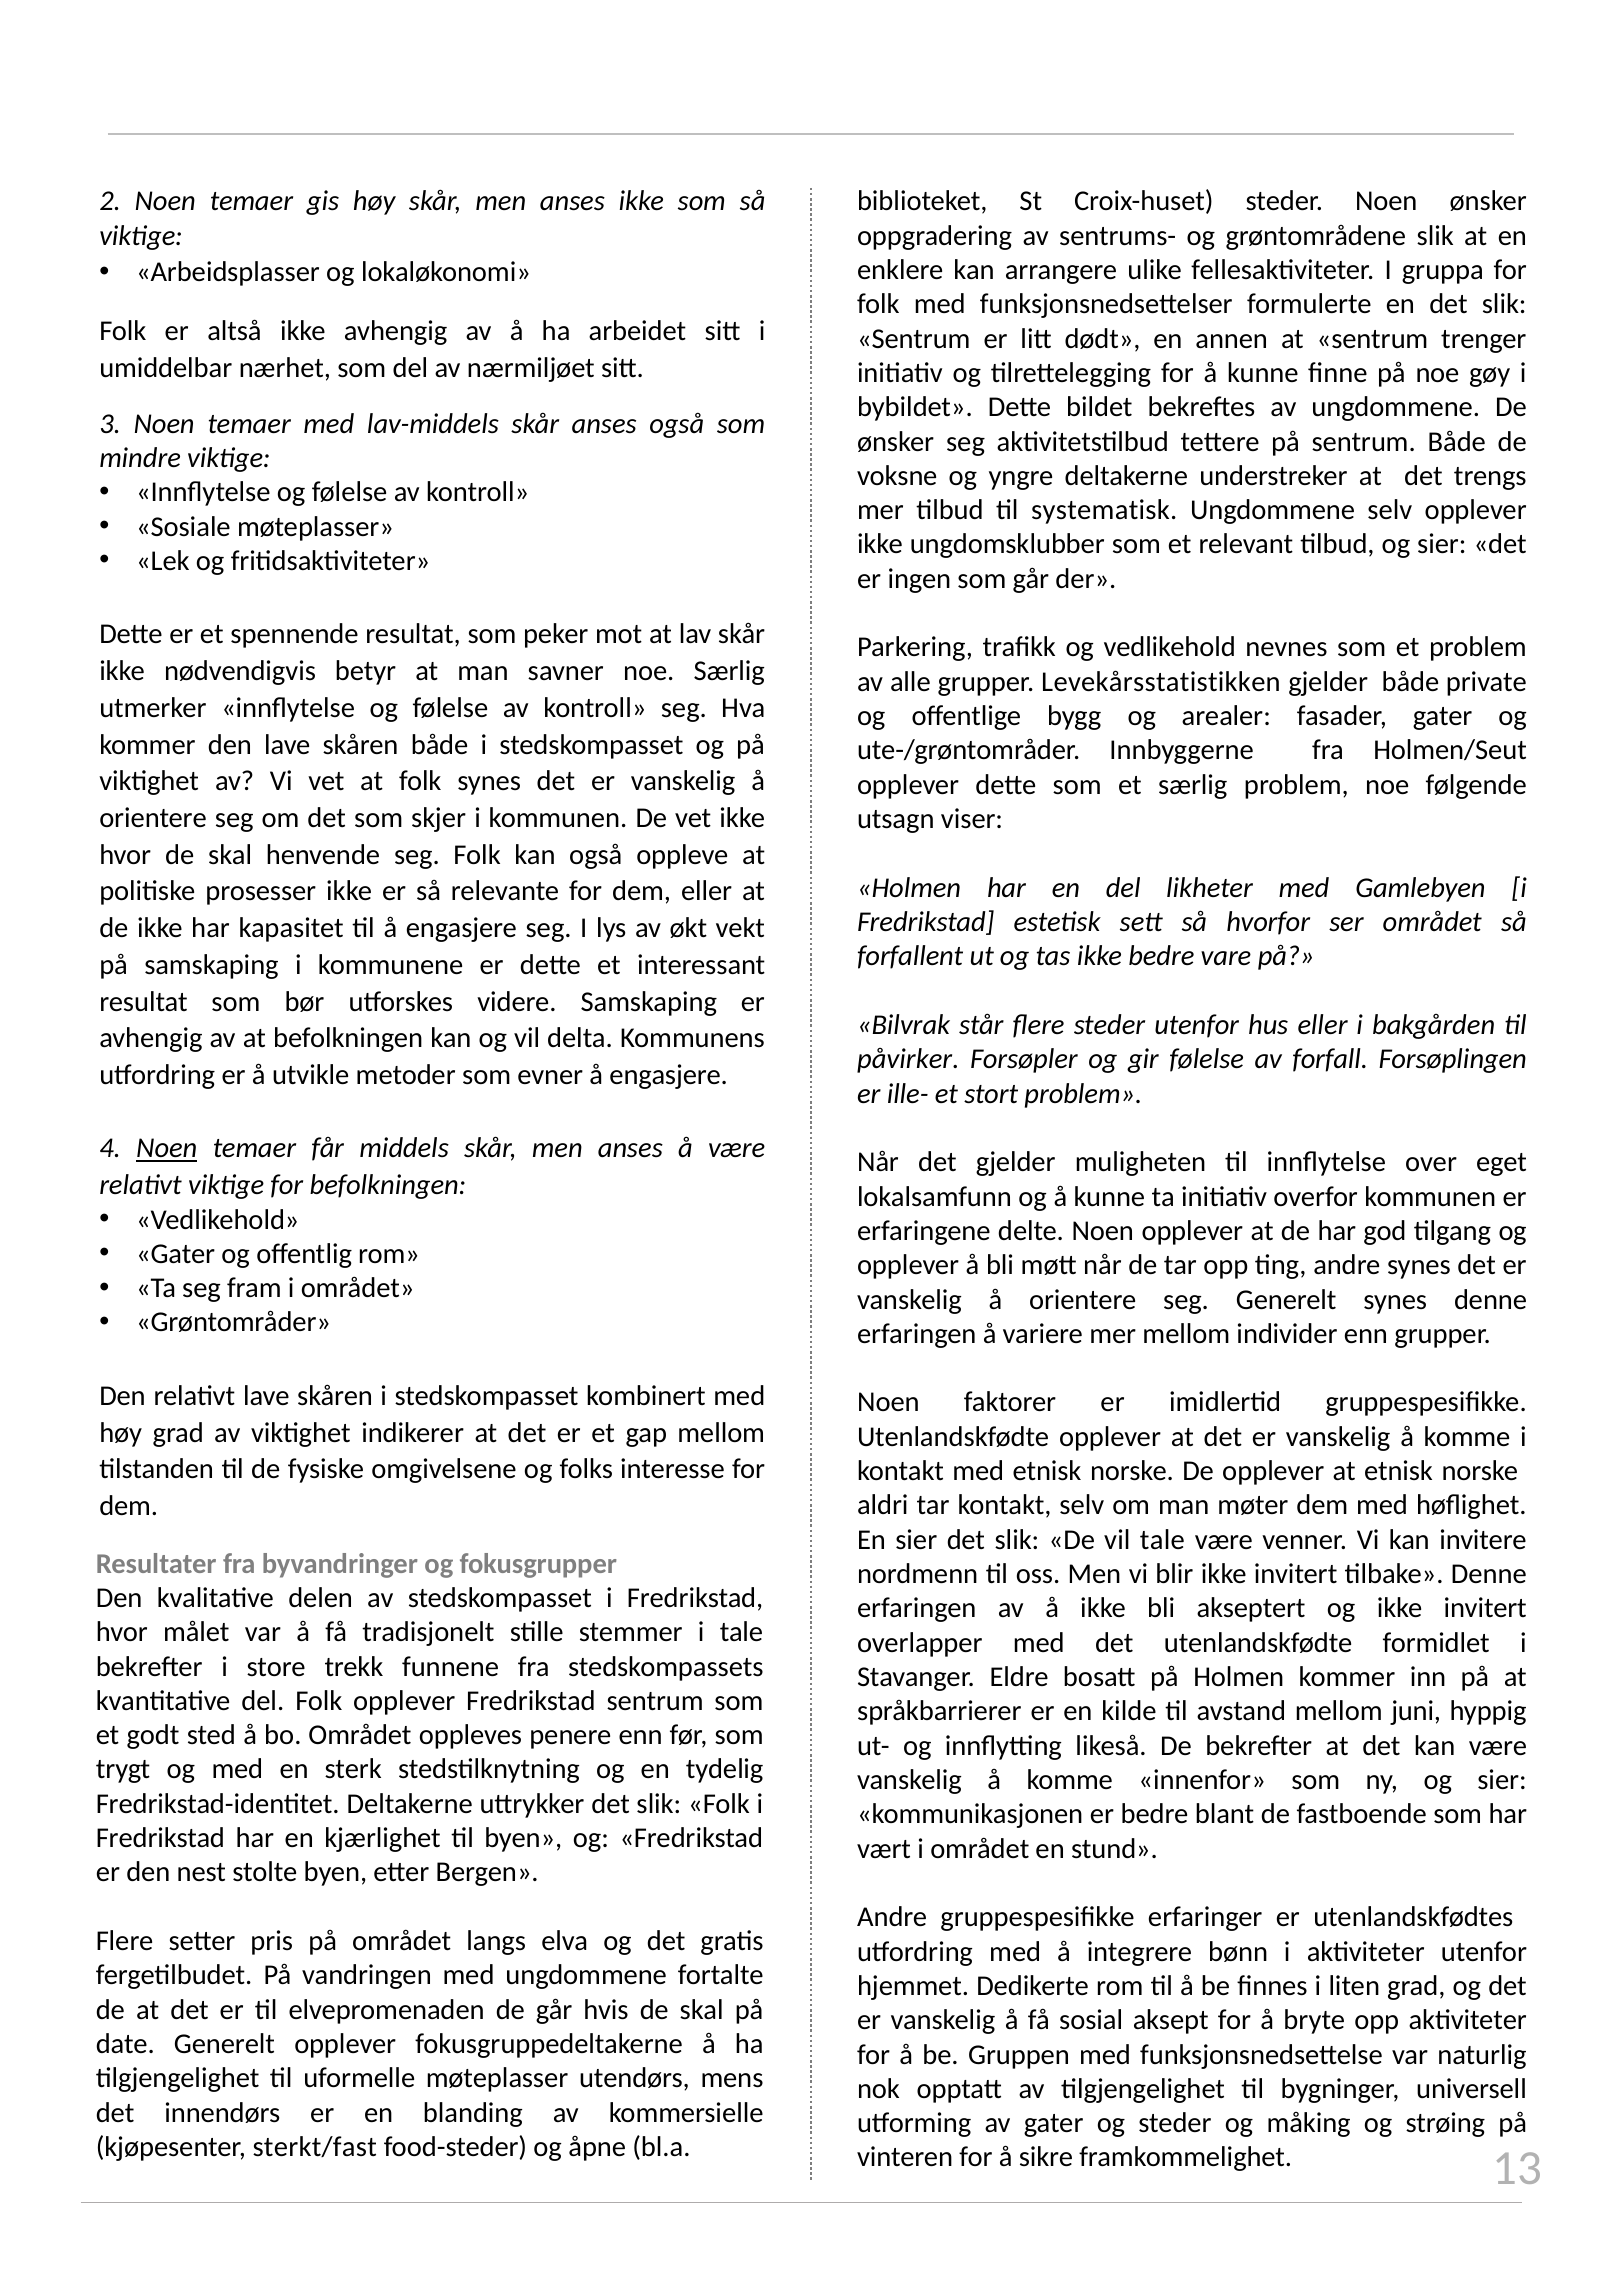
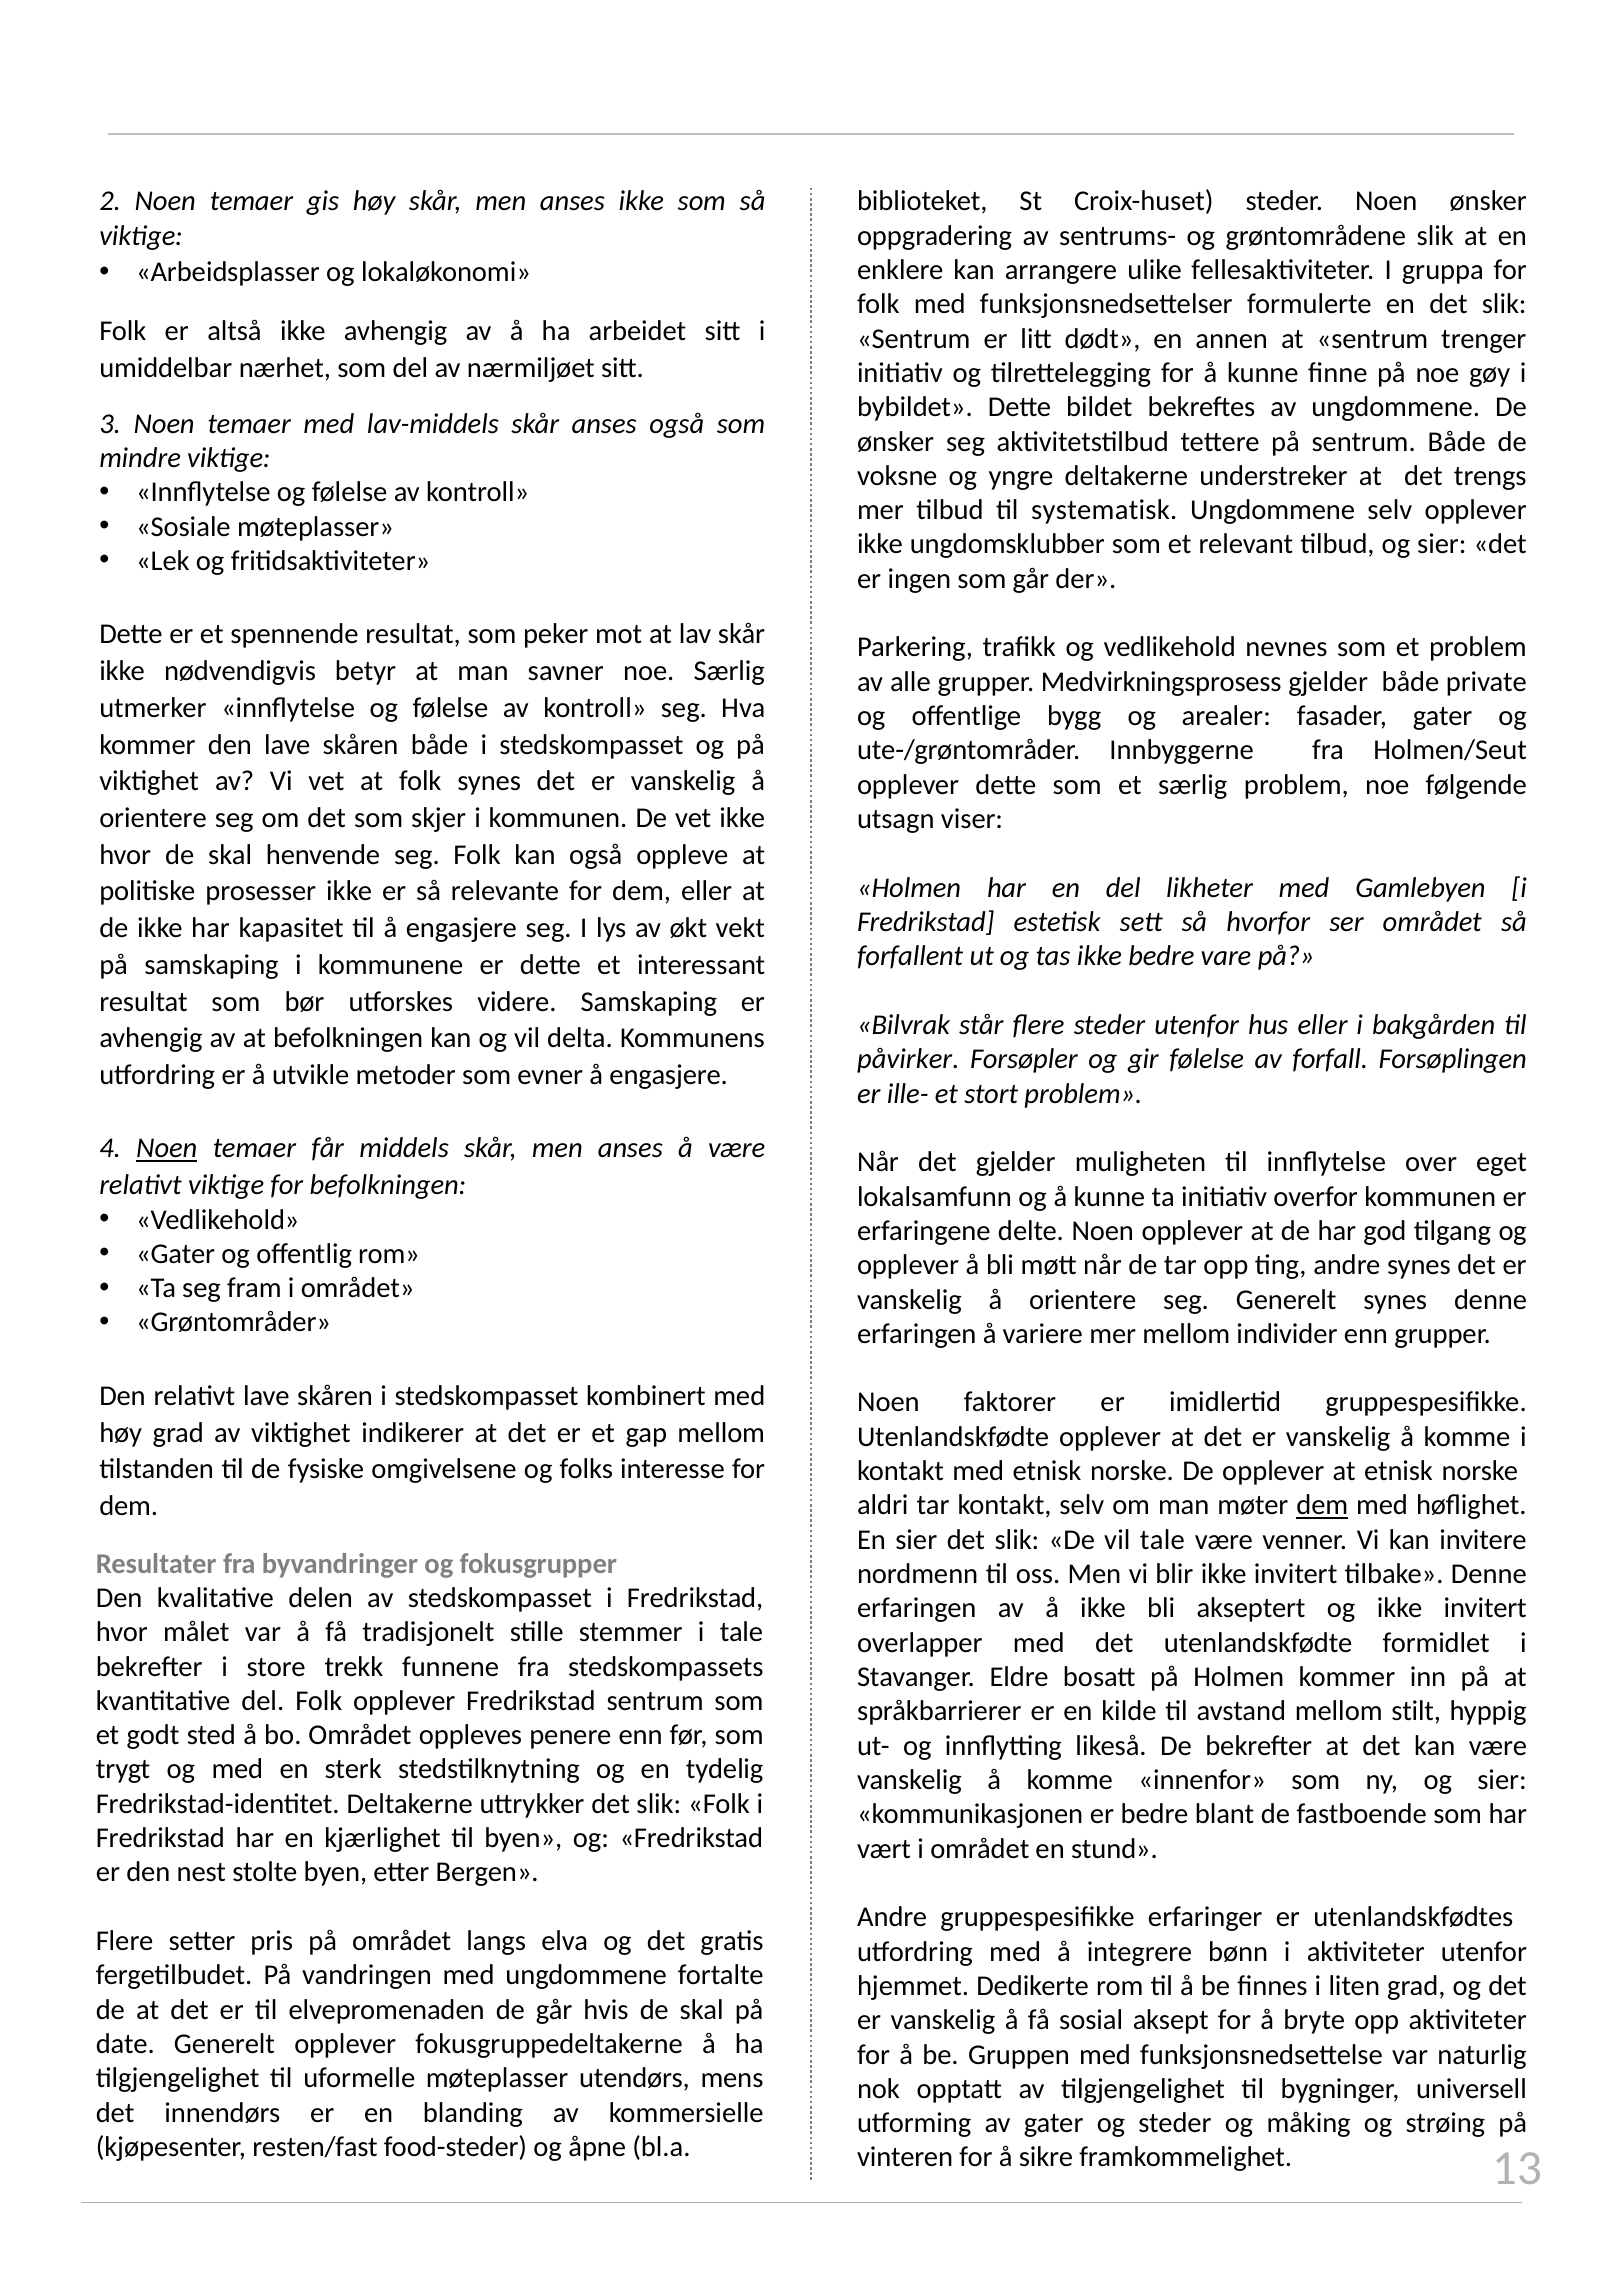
Levekårsstatistikken: Levekårsstatistikken -> Medvirkningsprosess
dem at (1322, 1505) underline: none -> present
juni: juni -> stilt
sterkt/fast: sterkt/fast -> resten/fast
